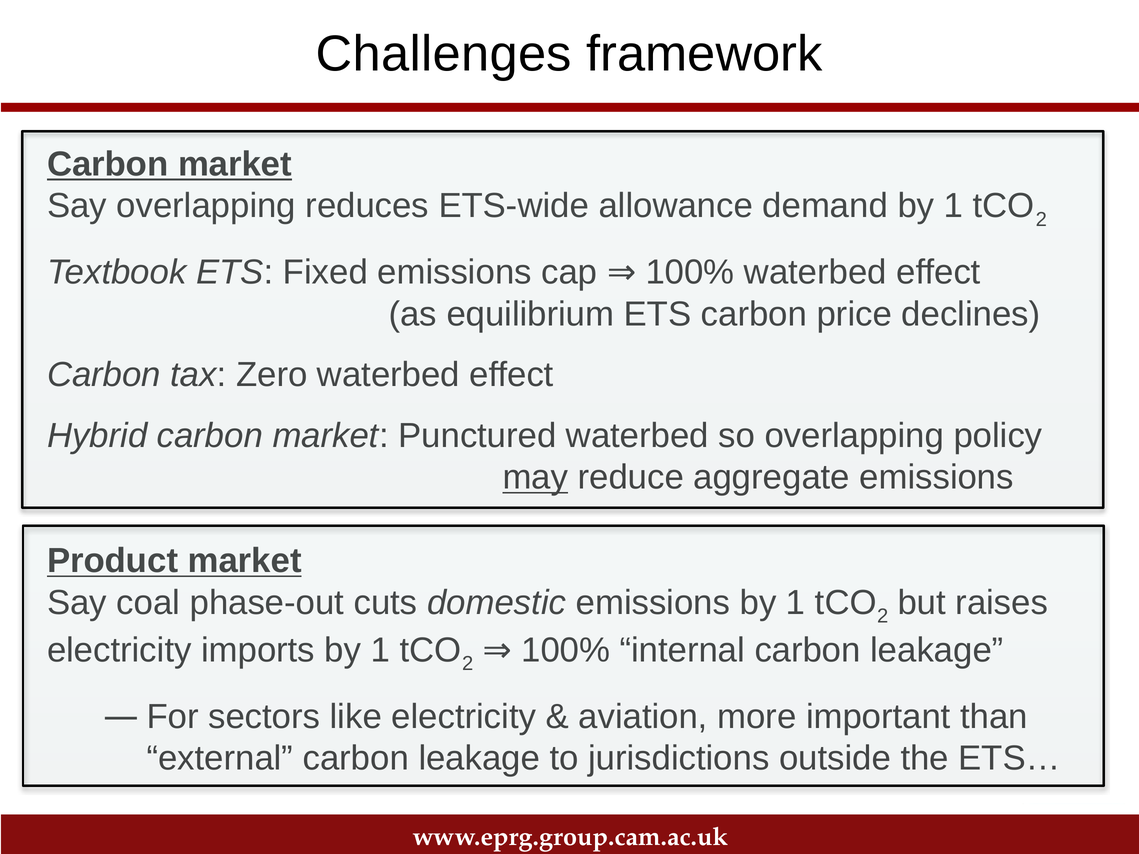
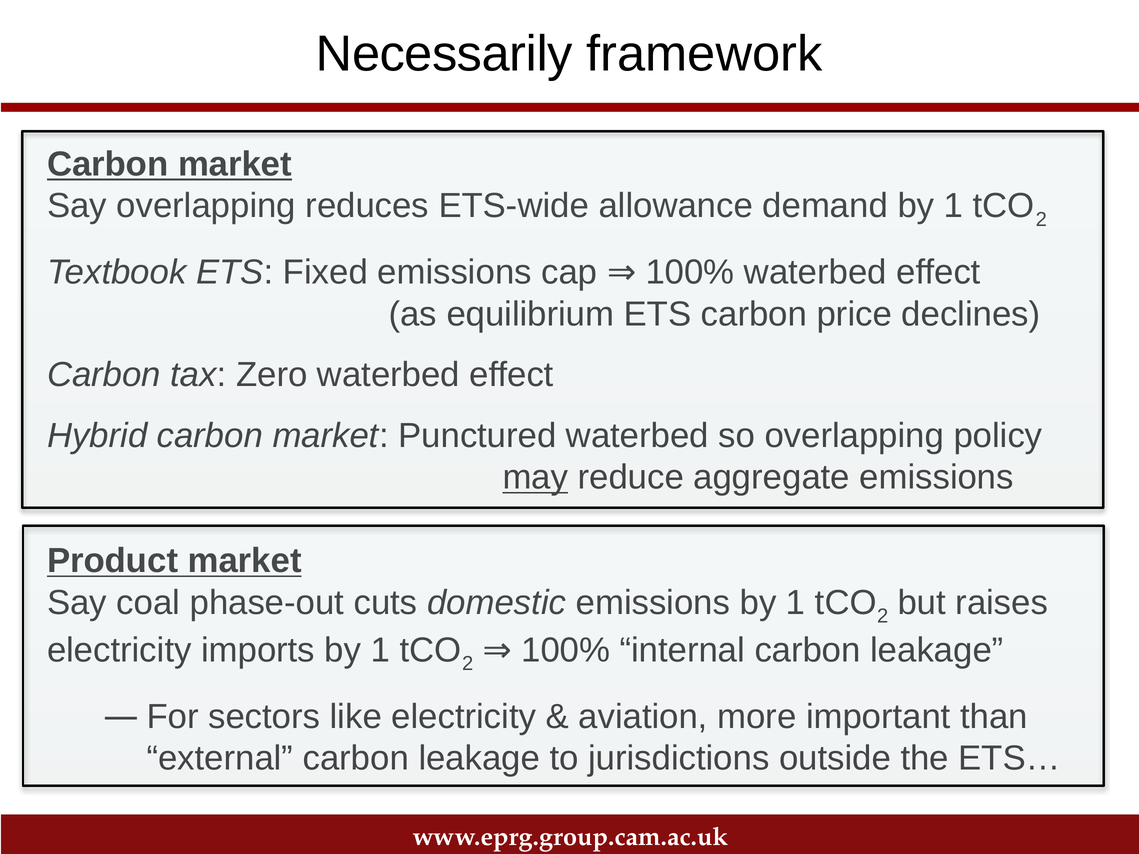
Challenges: Challenges -> Necessarily
